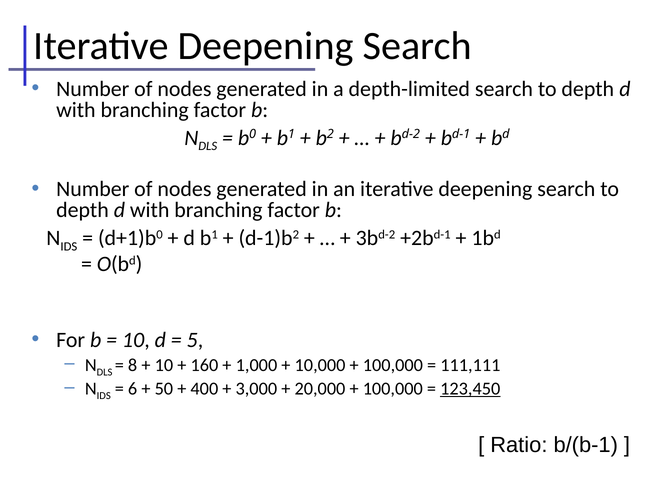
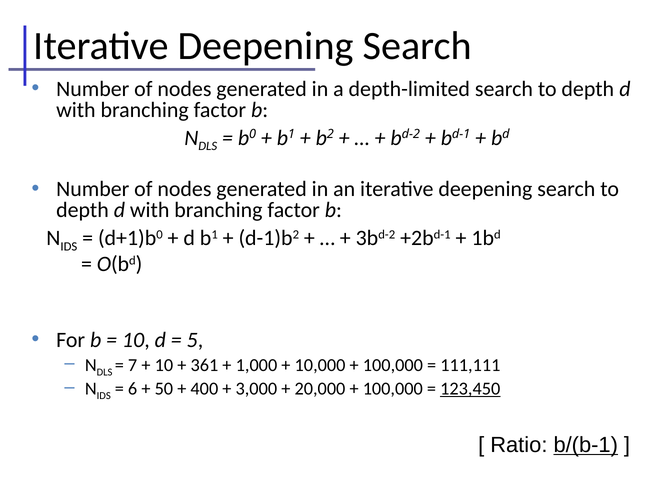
8: 8 -> 7
160: 160 -> 361
b/(b-1 underline: none -> present
